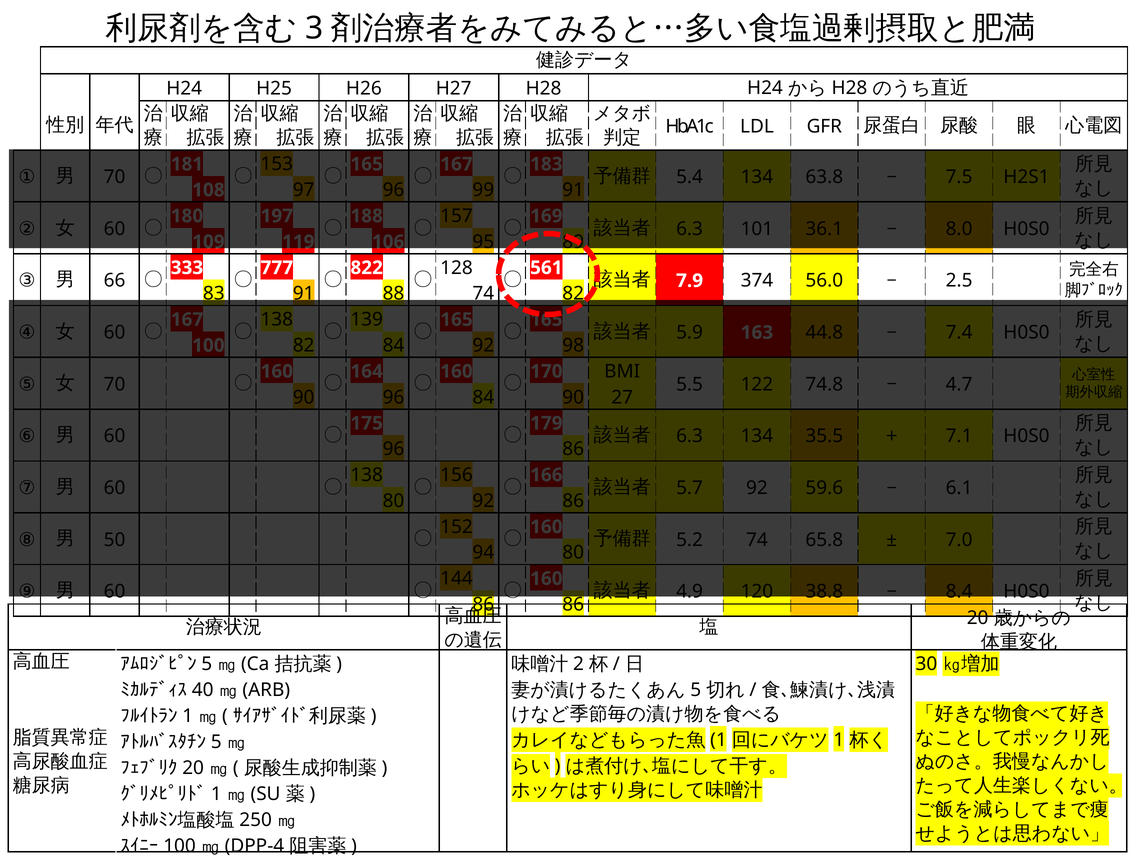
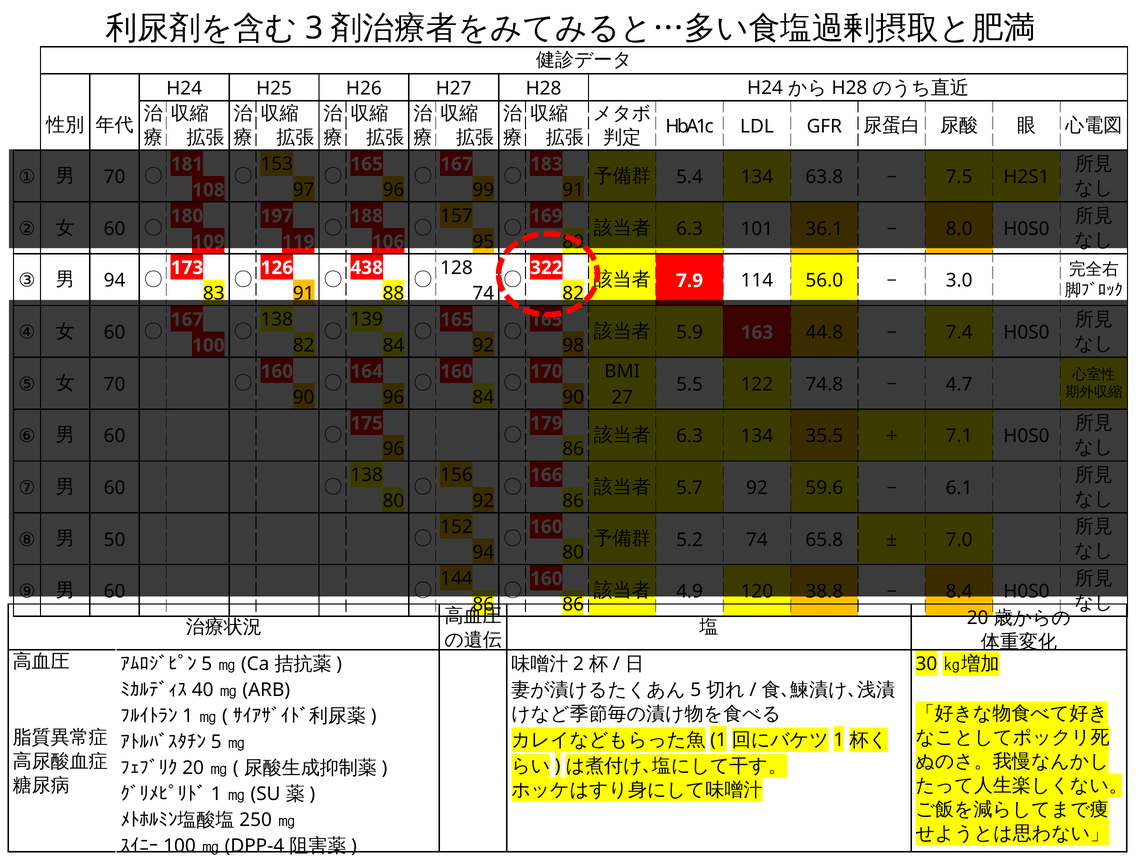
66 at (115, 281): 66 -> 94
333: 333 -> 173
777: 777 -> 126
822: 822 -> 438
561: 561 -> 322
374: 374 -> 114
2.5: 2.5 -> 3.0
